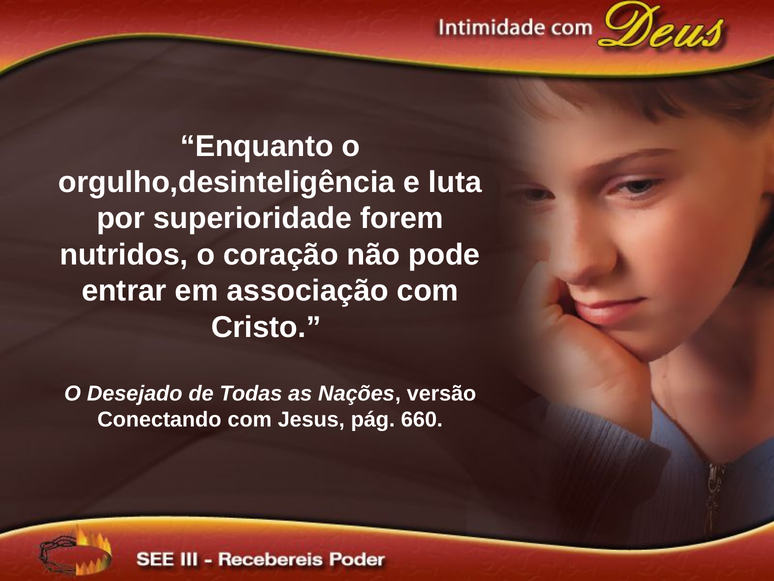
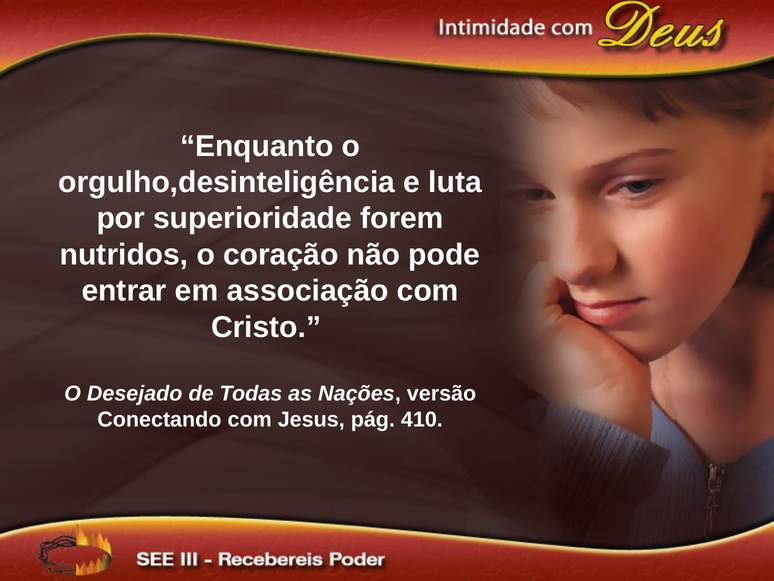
660: 660 -> 410
